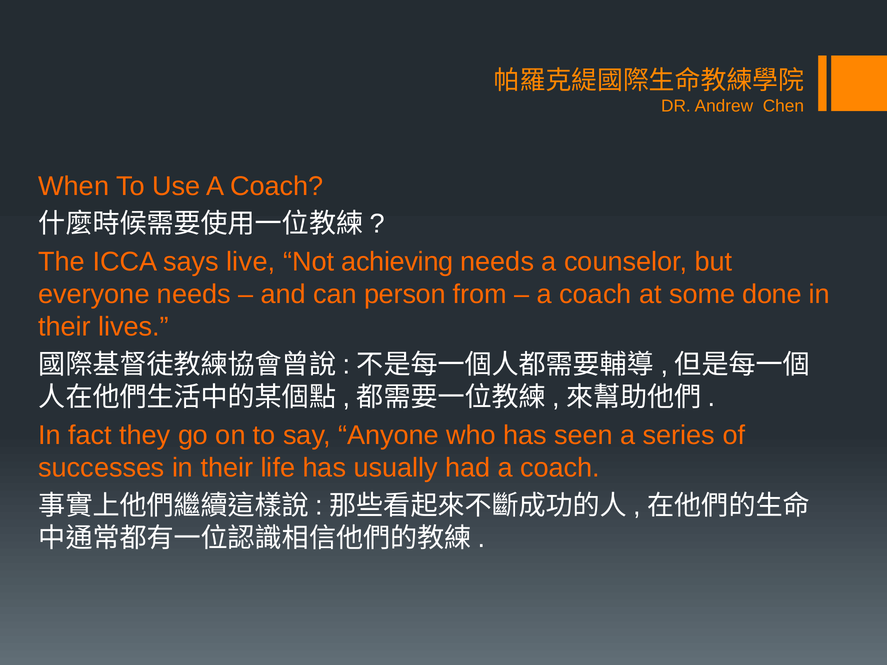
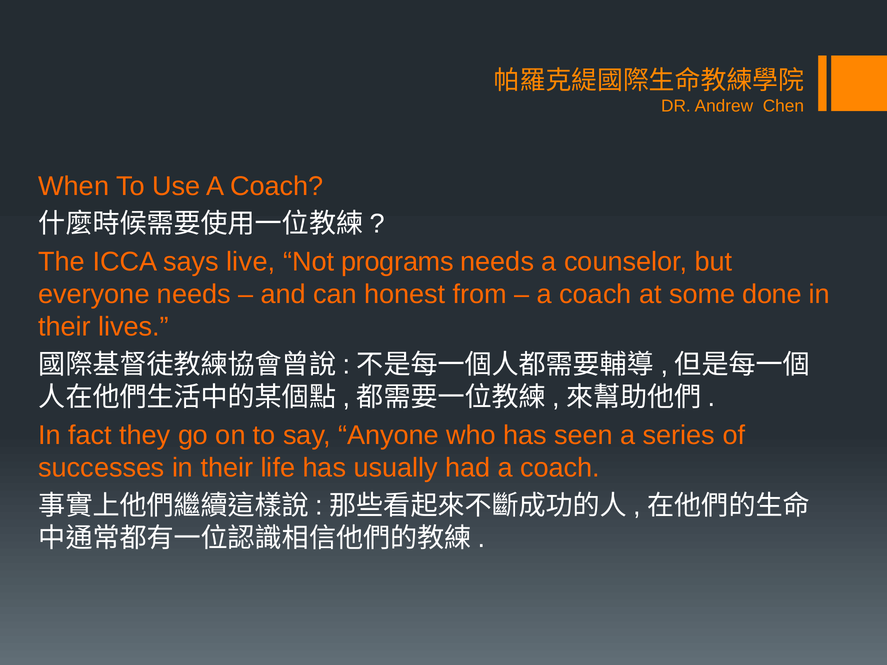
achieving: achieving -> programs
person: person -> honest
